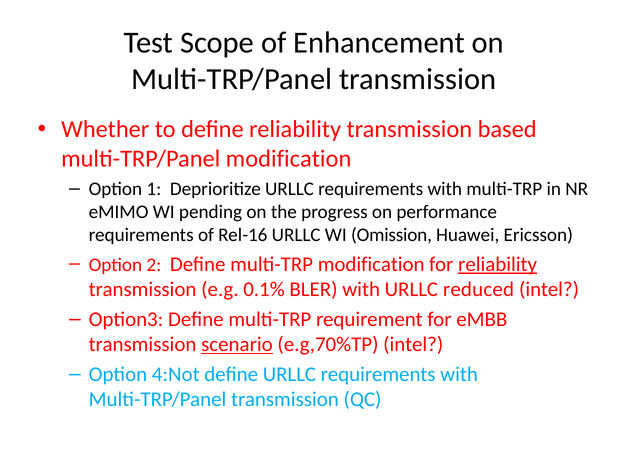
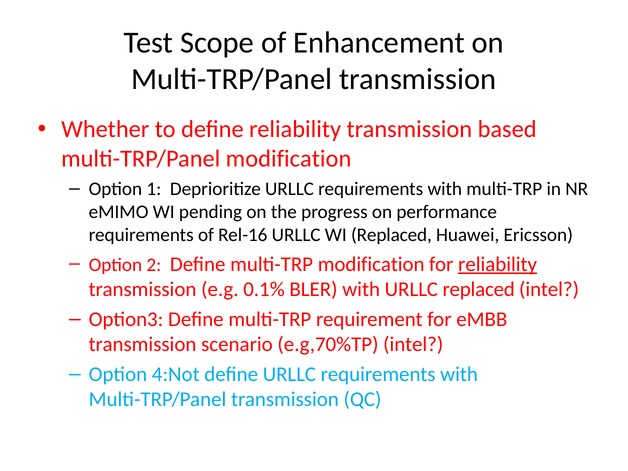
WI Omission: Omission -> Replaced
URLLC reduced: reduced -> replaced
scenario underline: present -> none
